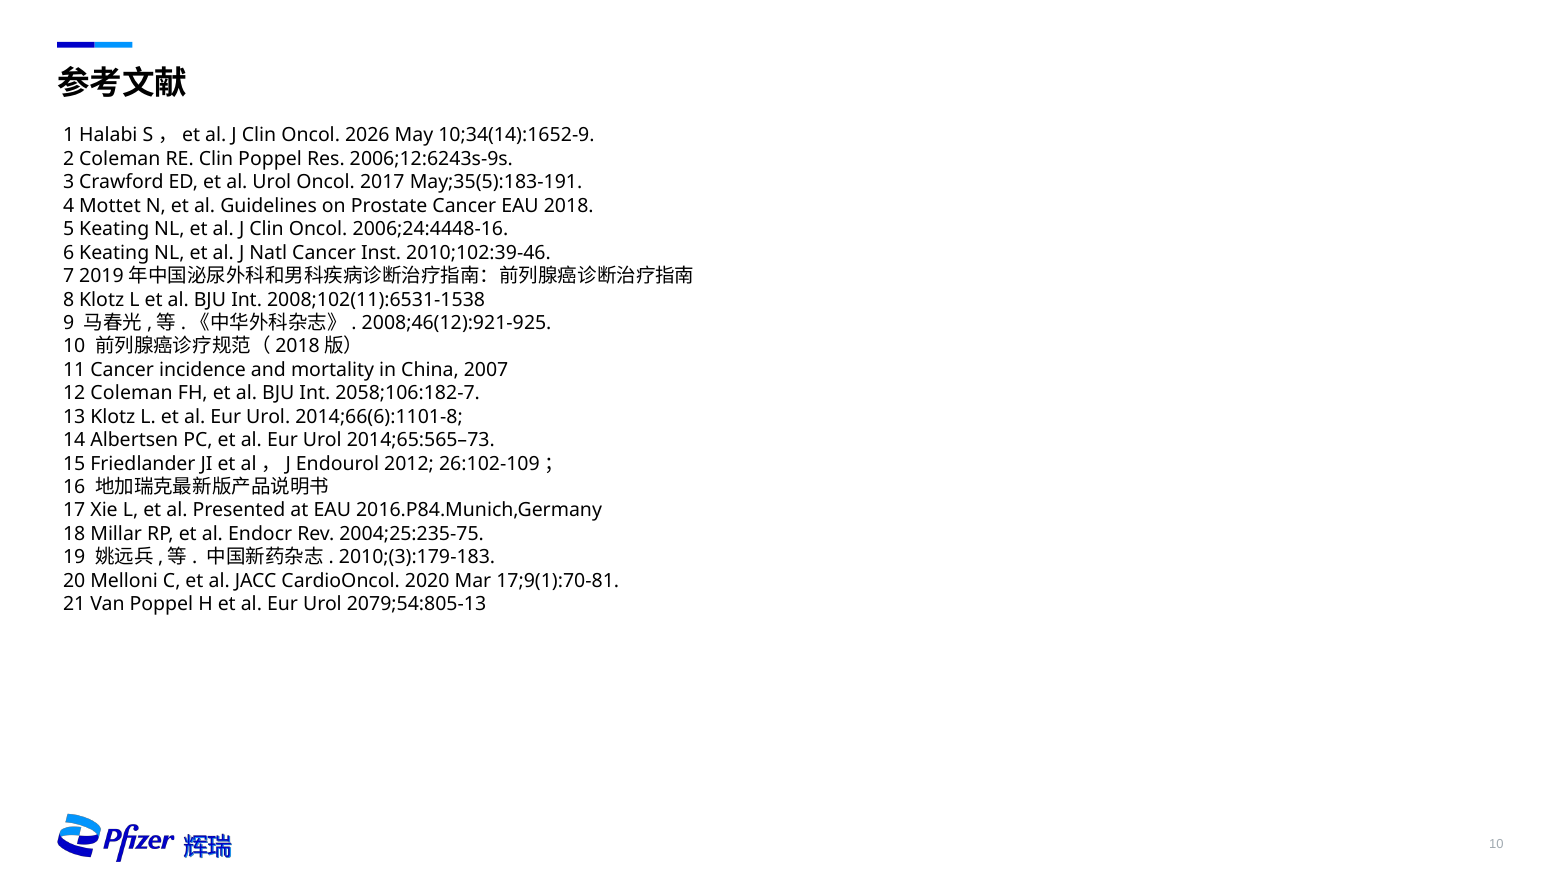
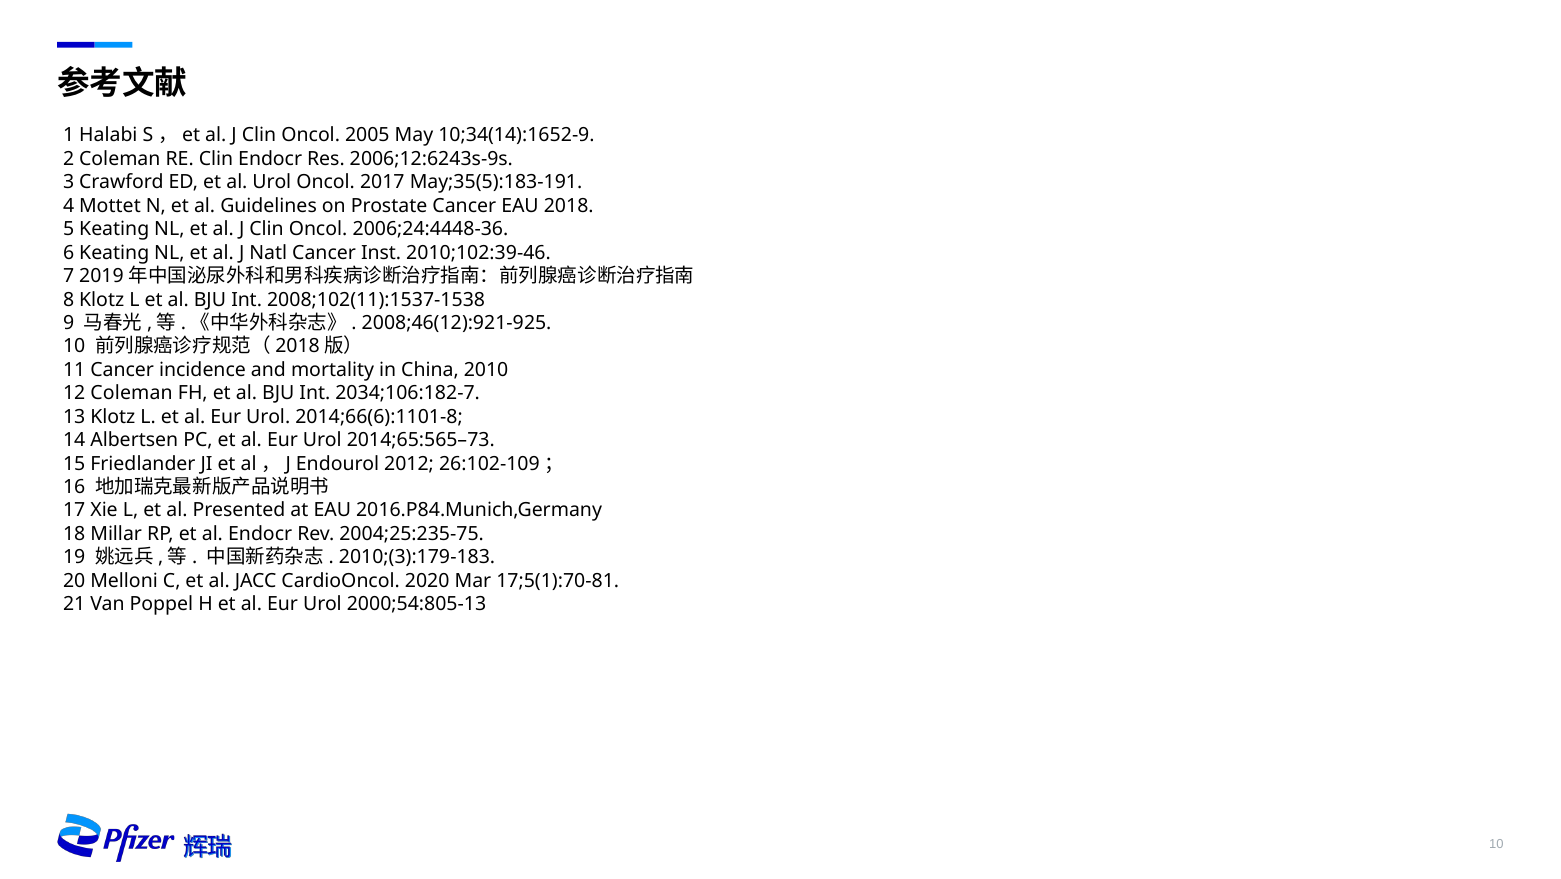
2026: 2026 -> 2005
Clin Poppel: Poppel -> Endocr
2006;24:4448-16: 2006;24:4448-16 -> 2006;24:4448-36
2008;102(11):6531-1538: 2008;102(11):6531-1538 -> 2008;102(11):1537-1538
2007: 2007 -> 2010
2058;106:182-7: 2058;106:182-7 -> 2034;106:182-7
17;9(1):70-81: 17;9(1):70-81 -> 17;5(1):70-81
2079;54:805-13: 2079;54:805-13 -> 2000;54:805-13
